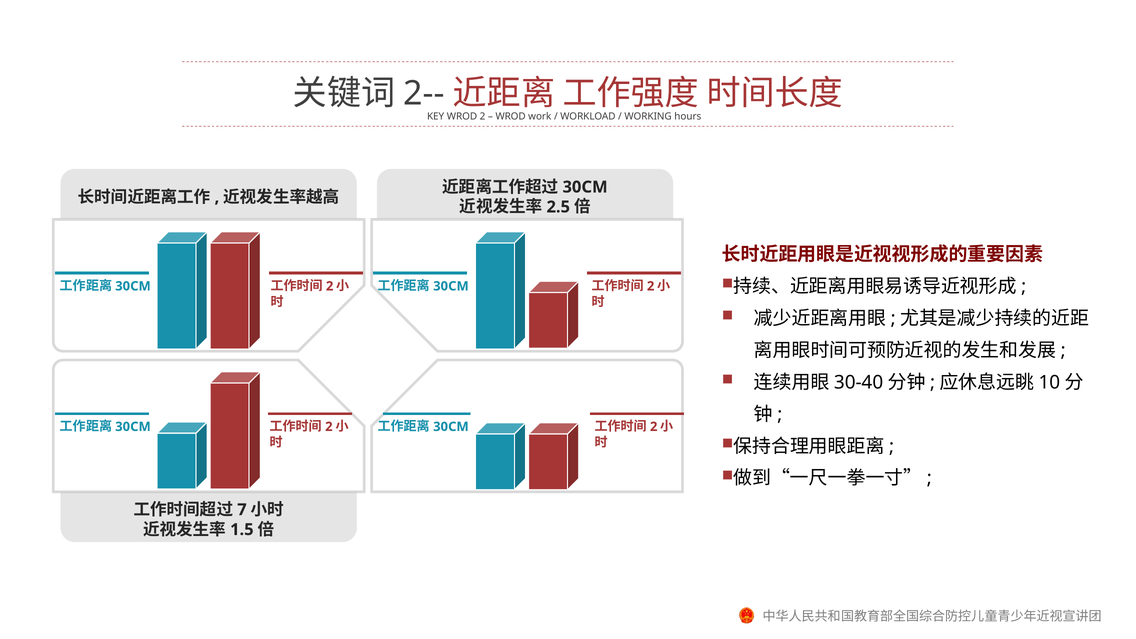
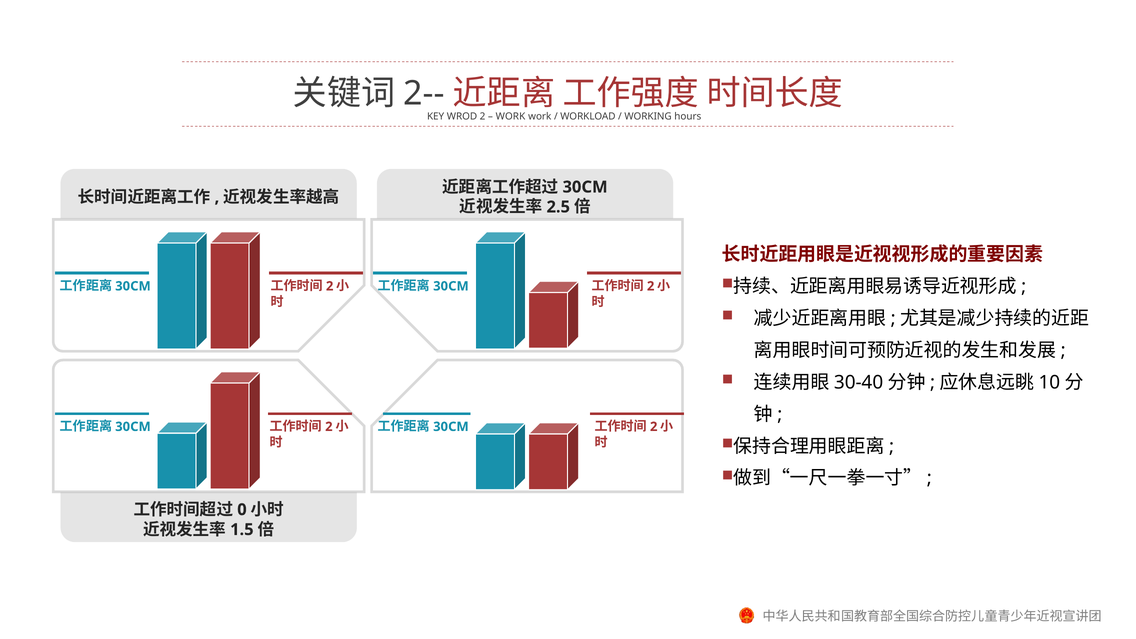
WROD at (511, 116): WROD -> WORK
7: 7 -> 0
